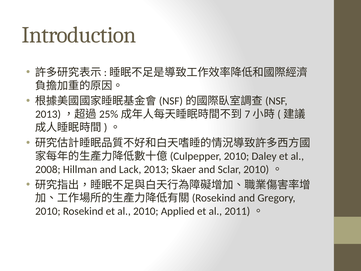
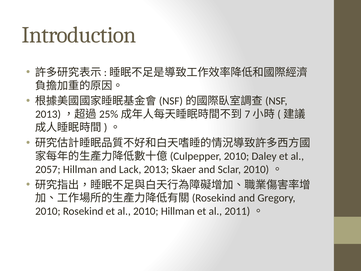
2008: 2008 -> 2057
2010 Applied: Applied -> Hillman
